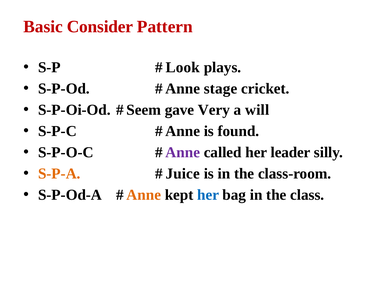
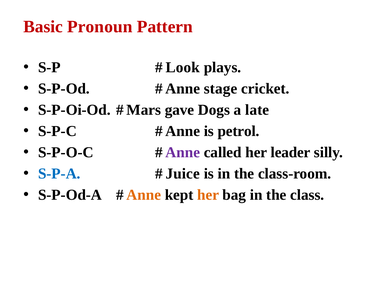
Consider: Consider -> Pronoun
Seem: Seem -> Mars
Very: Very -> Dogs
will: will -> late
found: found -> petrol
S-P-A colour: orange -> blue
her at (208, 195) colour: blue -> orange
